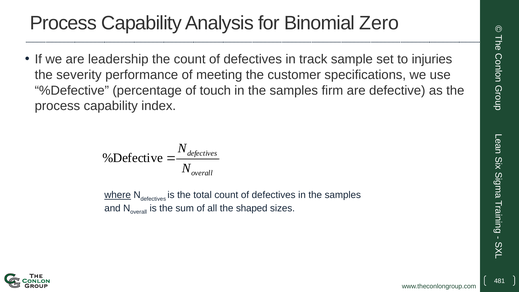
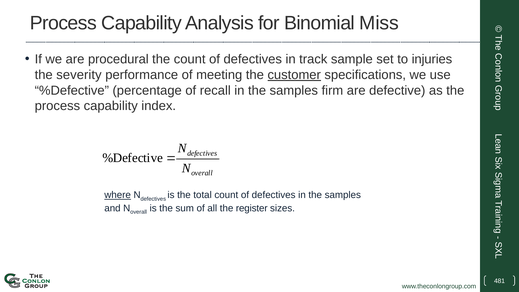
Zero: Zero -> Miss
leadership: leadership -> procedural
customer underline: none -> present
touch: touch -> recall
shaped: shaped -> register
